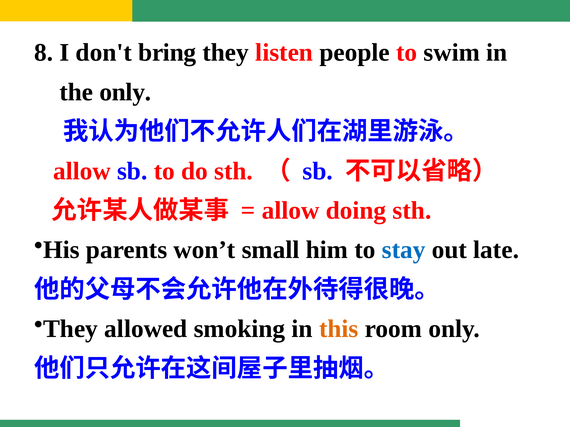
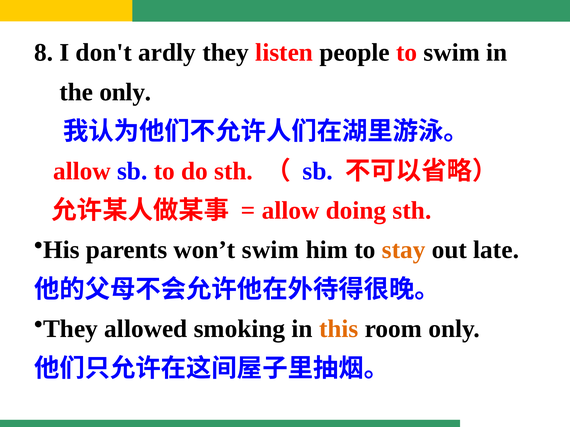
bring: bring -> ardly
won’t small: small -> swim
stay colour: blue -> orange
